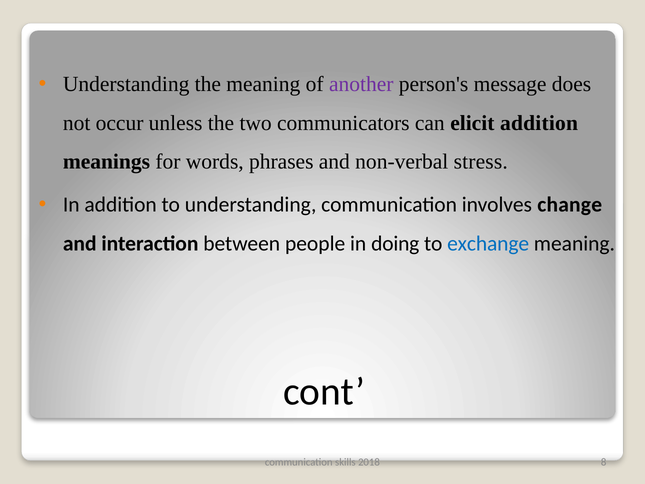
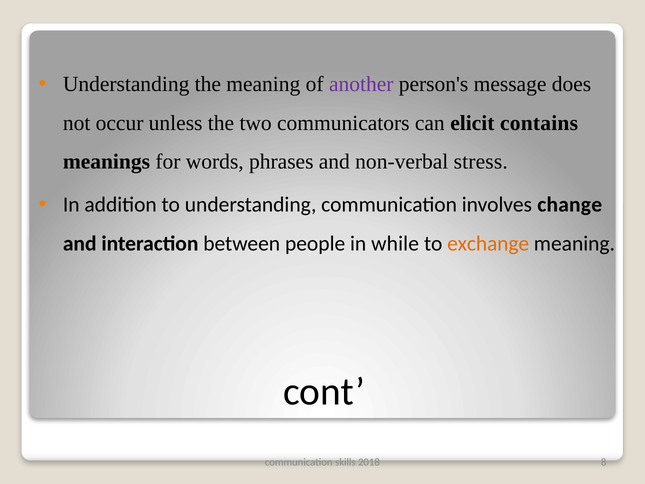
elicit addition: addition -> contains
doing: doing -> while
exchange colour: blue -> orange
